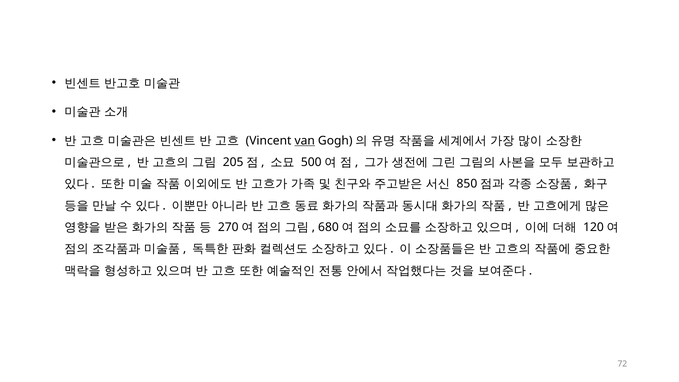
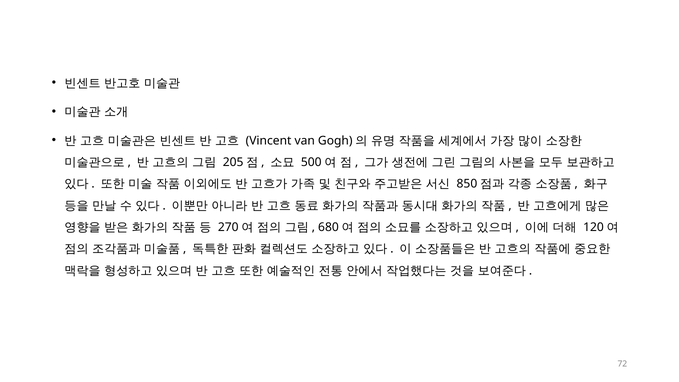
van underline: present -> none
